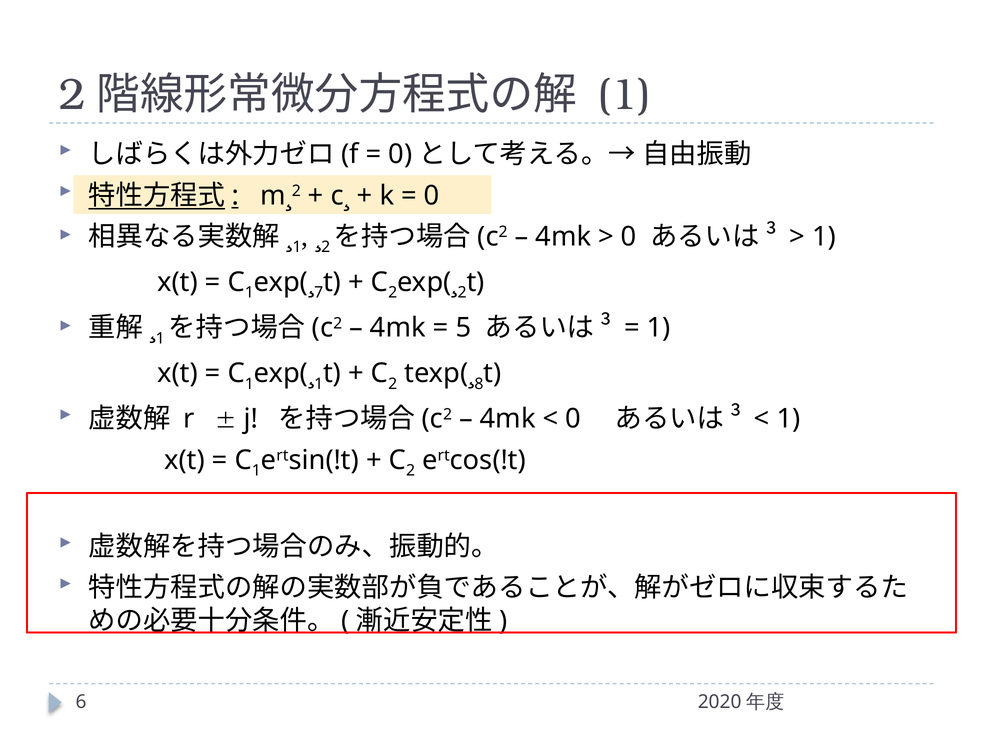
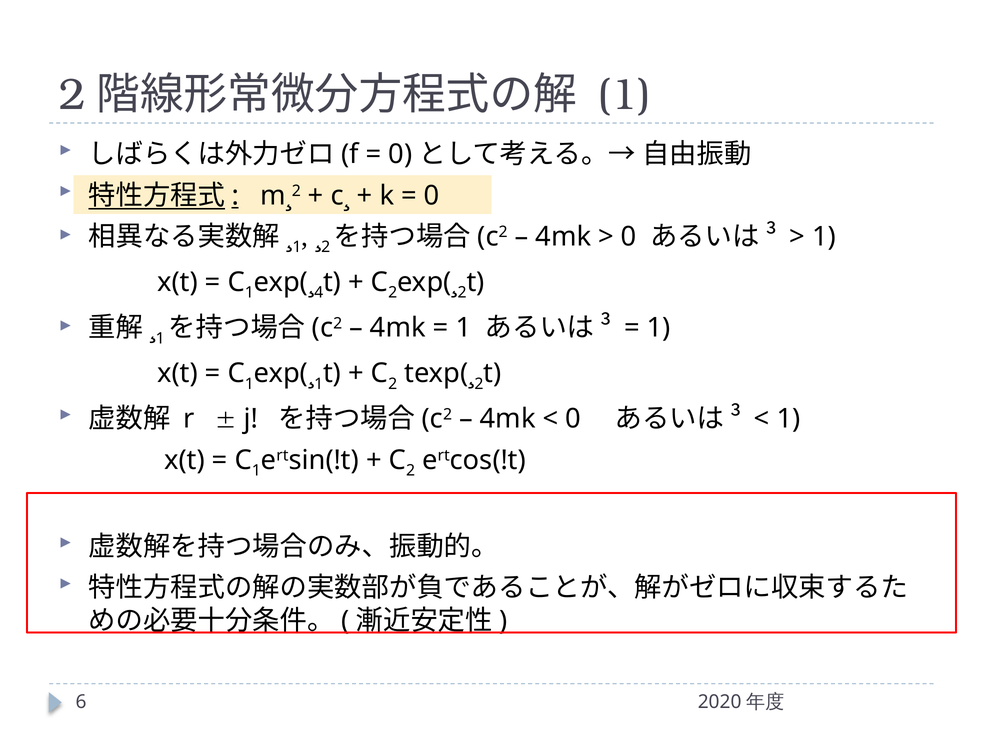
7: 7 -> 4
5 at (463, 327): 5 -> 1
8 at (479, 384): 8 -> 2
